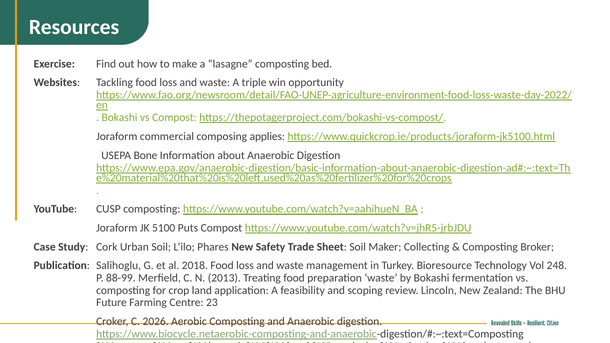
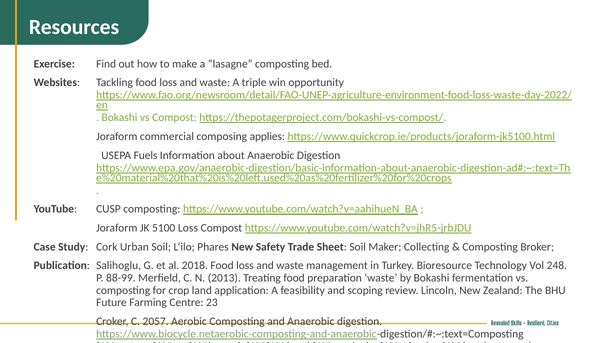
Bone: Bone -> Fuels
5100 Puts: Puts -> Loss
2026: 2026 -> 2057
